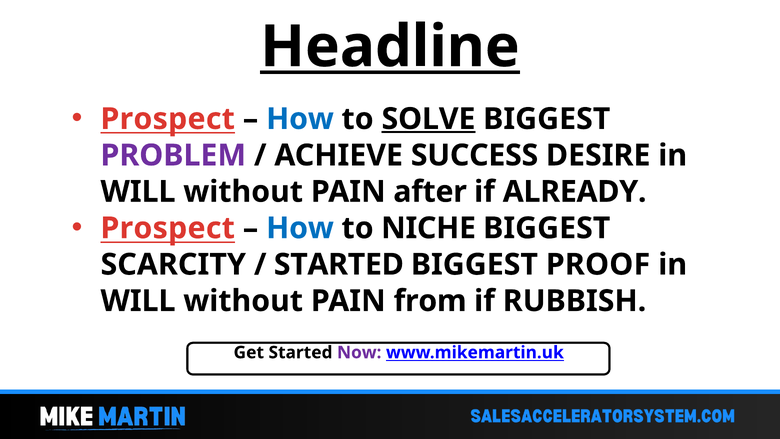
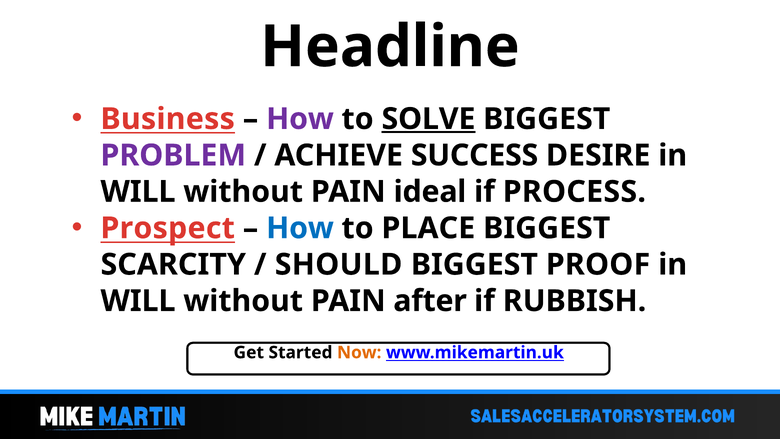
Headline underline: present -> none
Prospect at (168, 119): Prospect -> Business
How at (300, 119) colour: blue -> purple
after: after -> ideal
ALREADY: ALREADY -> PROCESS
NICHE: NICHE -> PLACE
STARTED at (339, 264): STARTED -> SHOULD
from: from -> after
Now colour: purple -> orange
